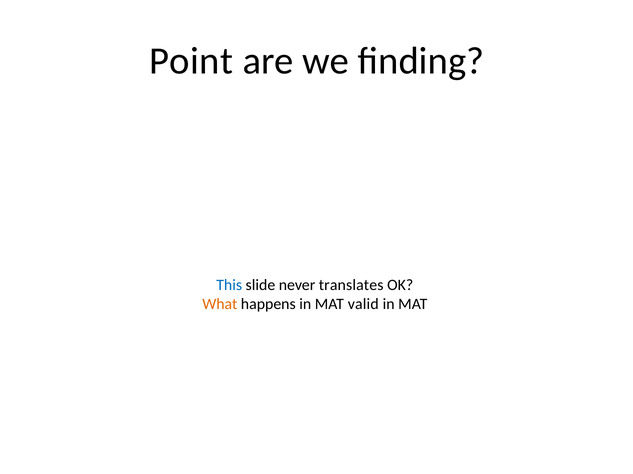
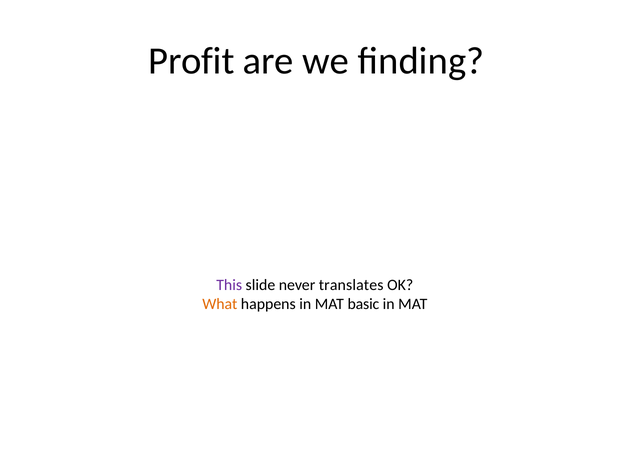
Point: Point -> Profit
This colour: blue -> purple
valid: valid -> basic
